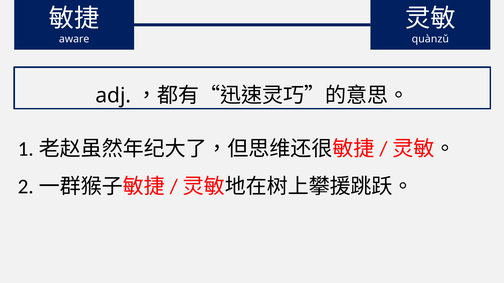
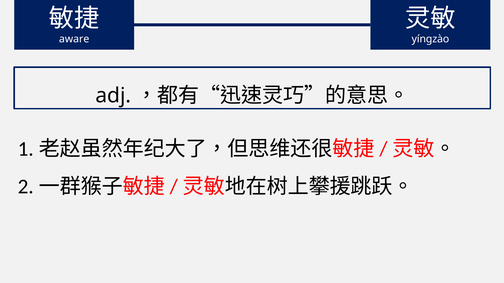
quànzǔ: quànzǔ -> yíngzào
